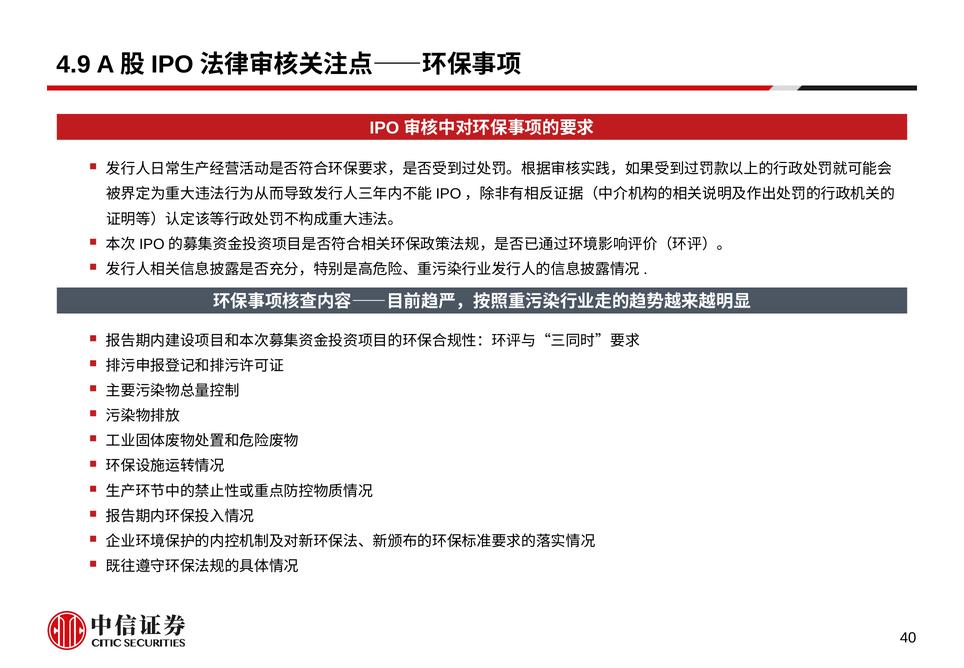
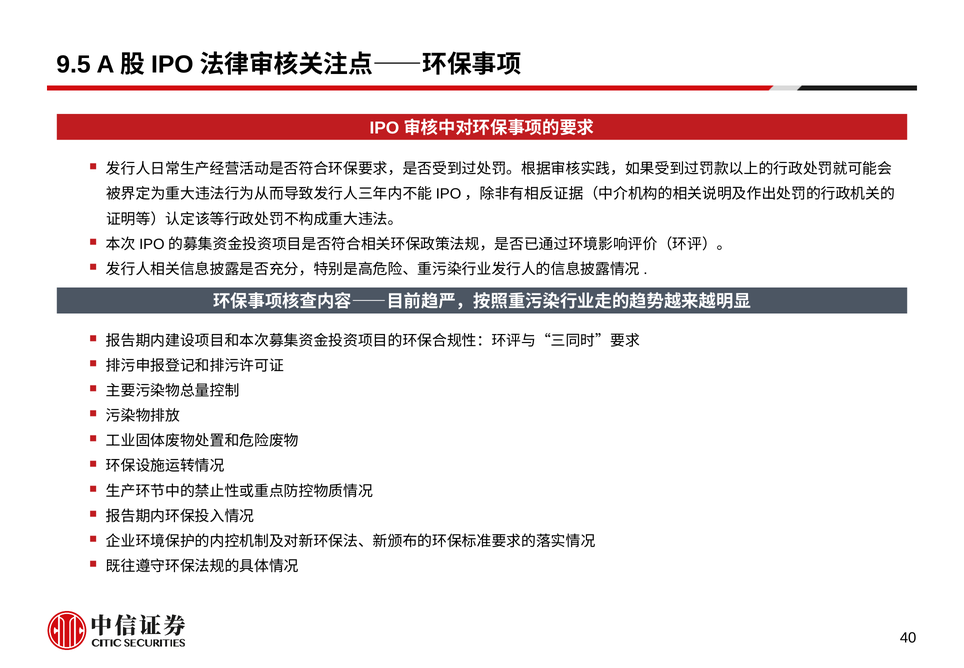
4.9: 4.9 -> 9.5
